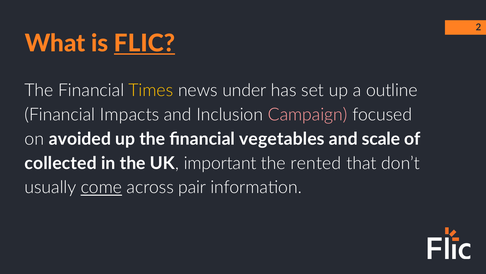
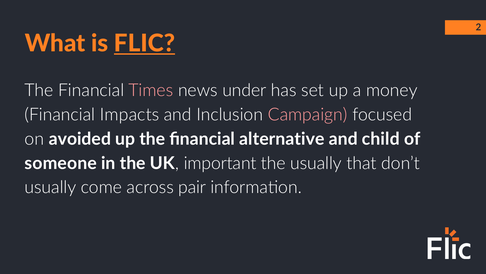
Times colour: yellow -> pink
outline: outline -> money
vegetables: vegetables -> alternative
scale: scale -> child
collected: collected -> someone
the rented: rented -> usually
come underline: present -> none
